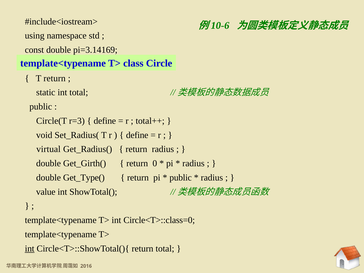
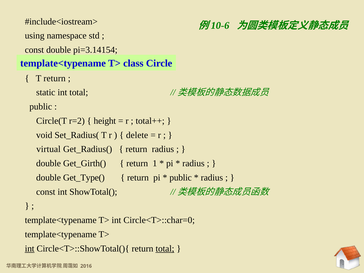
pi=3.14169: pi=3.14169 -> pi=3.14154
r=3: r=3 -> r=2
define at (105, 121): define -> height
define at (137, 135): define -> delete
0: 0 -> 1
value at (46, 192): value -> const
Circle<T>::class=0: Circle<T>::class=0 -> Circle<T>::char=0
total at (165, 249) underline: none -> present
